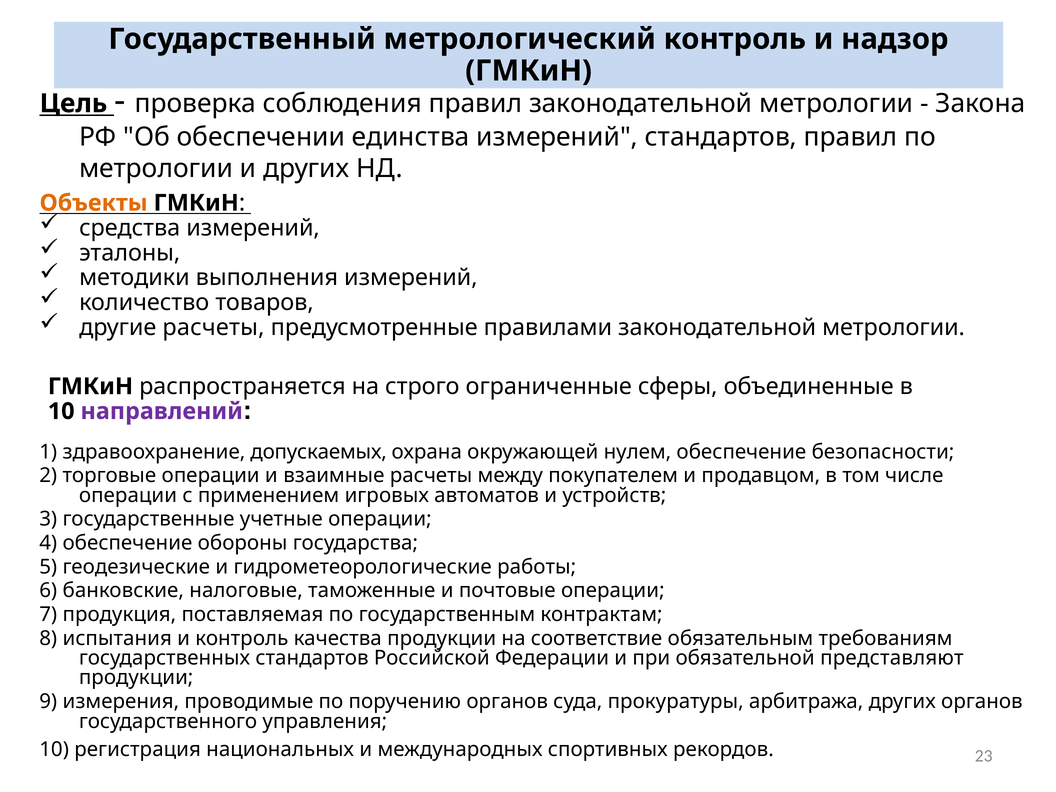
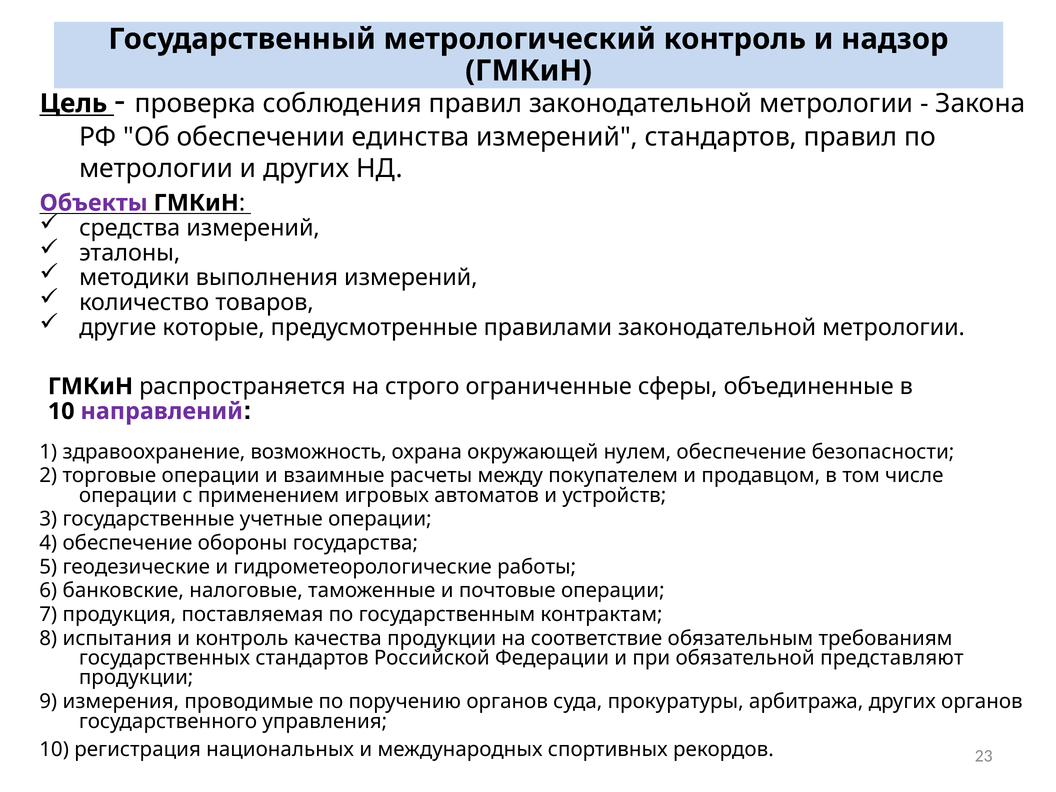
Объекты colour: orange -> purple
другие расчеты: расчеты -> которые
допускаемых: допускаемых -> возможность
